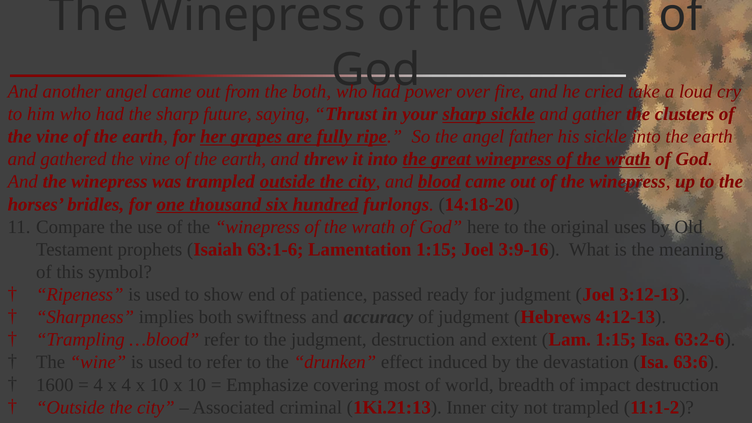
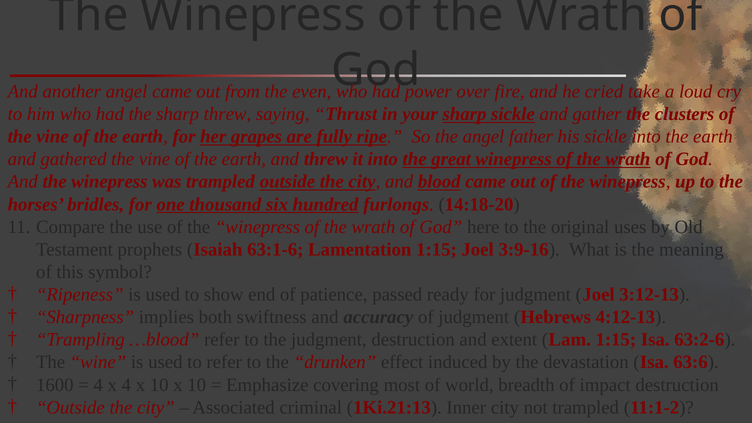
the both: both -> even
sharp future: future -> threw
